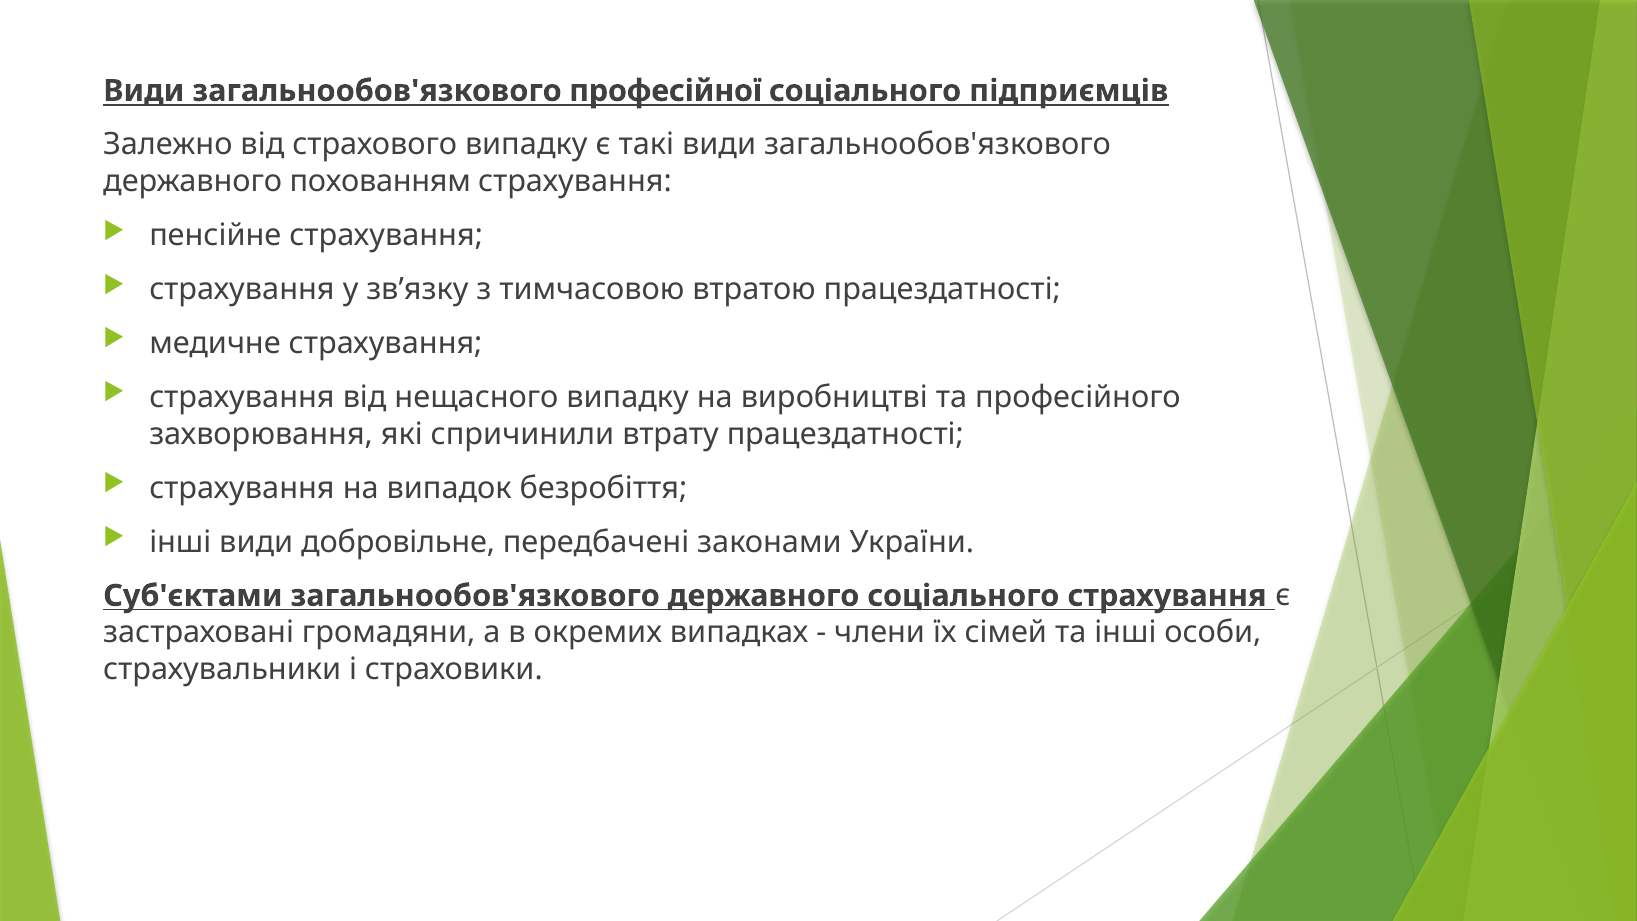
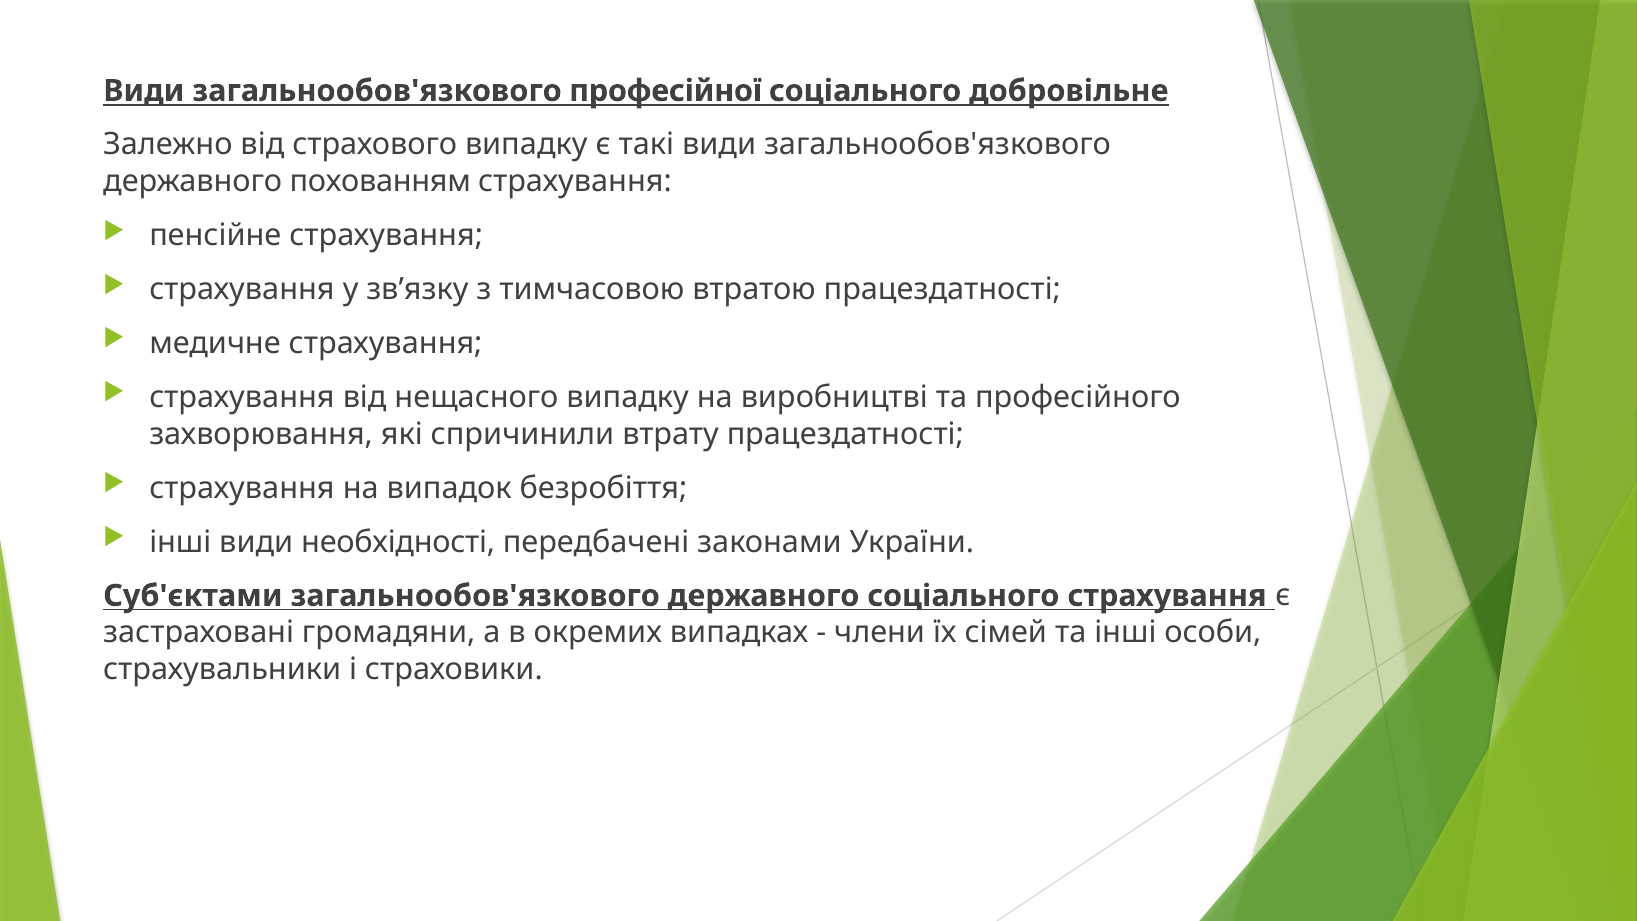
підприємців: підприємців -> добровільне
добровільне: добровільне -> необхідності
